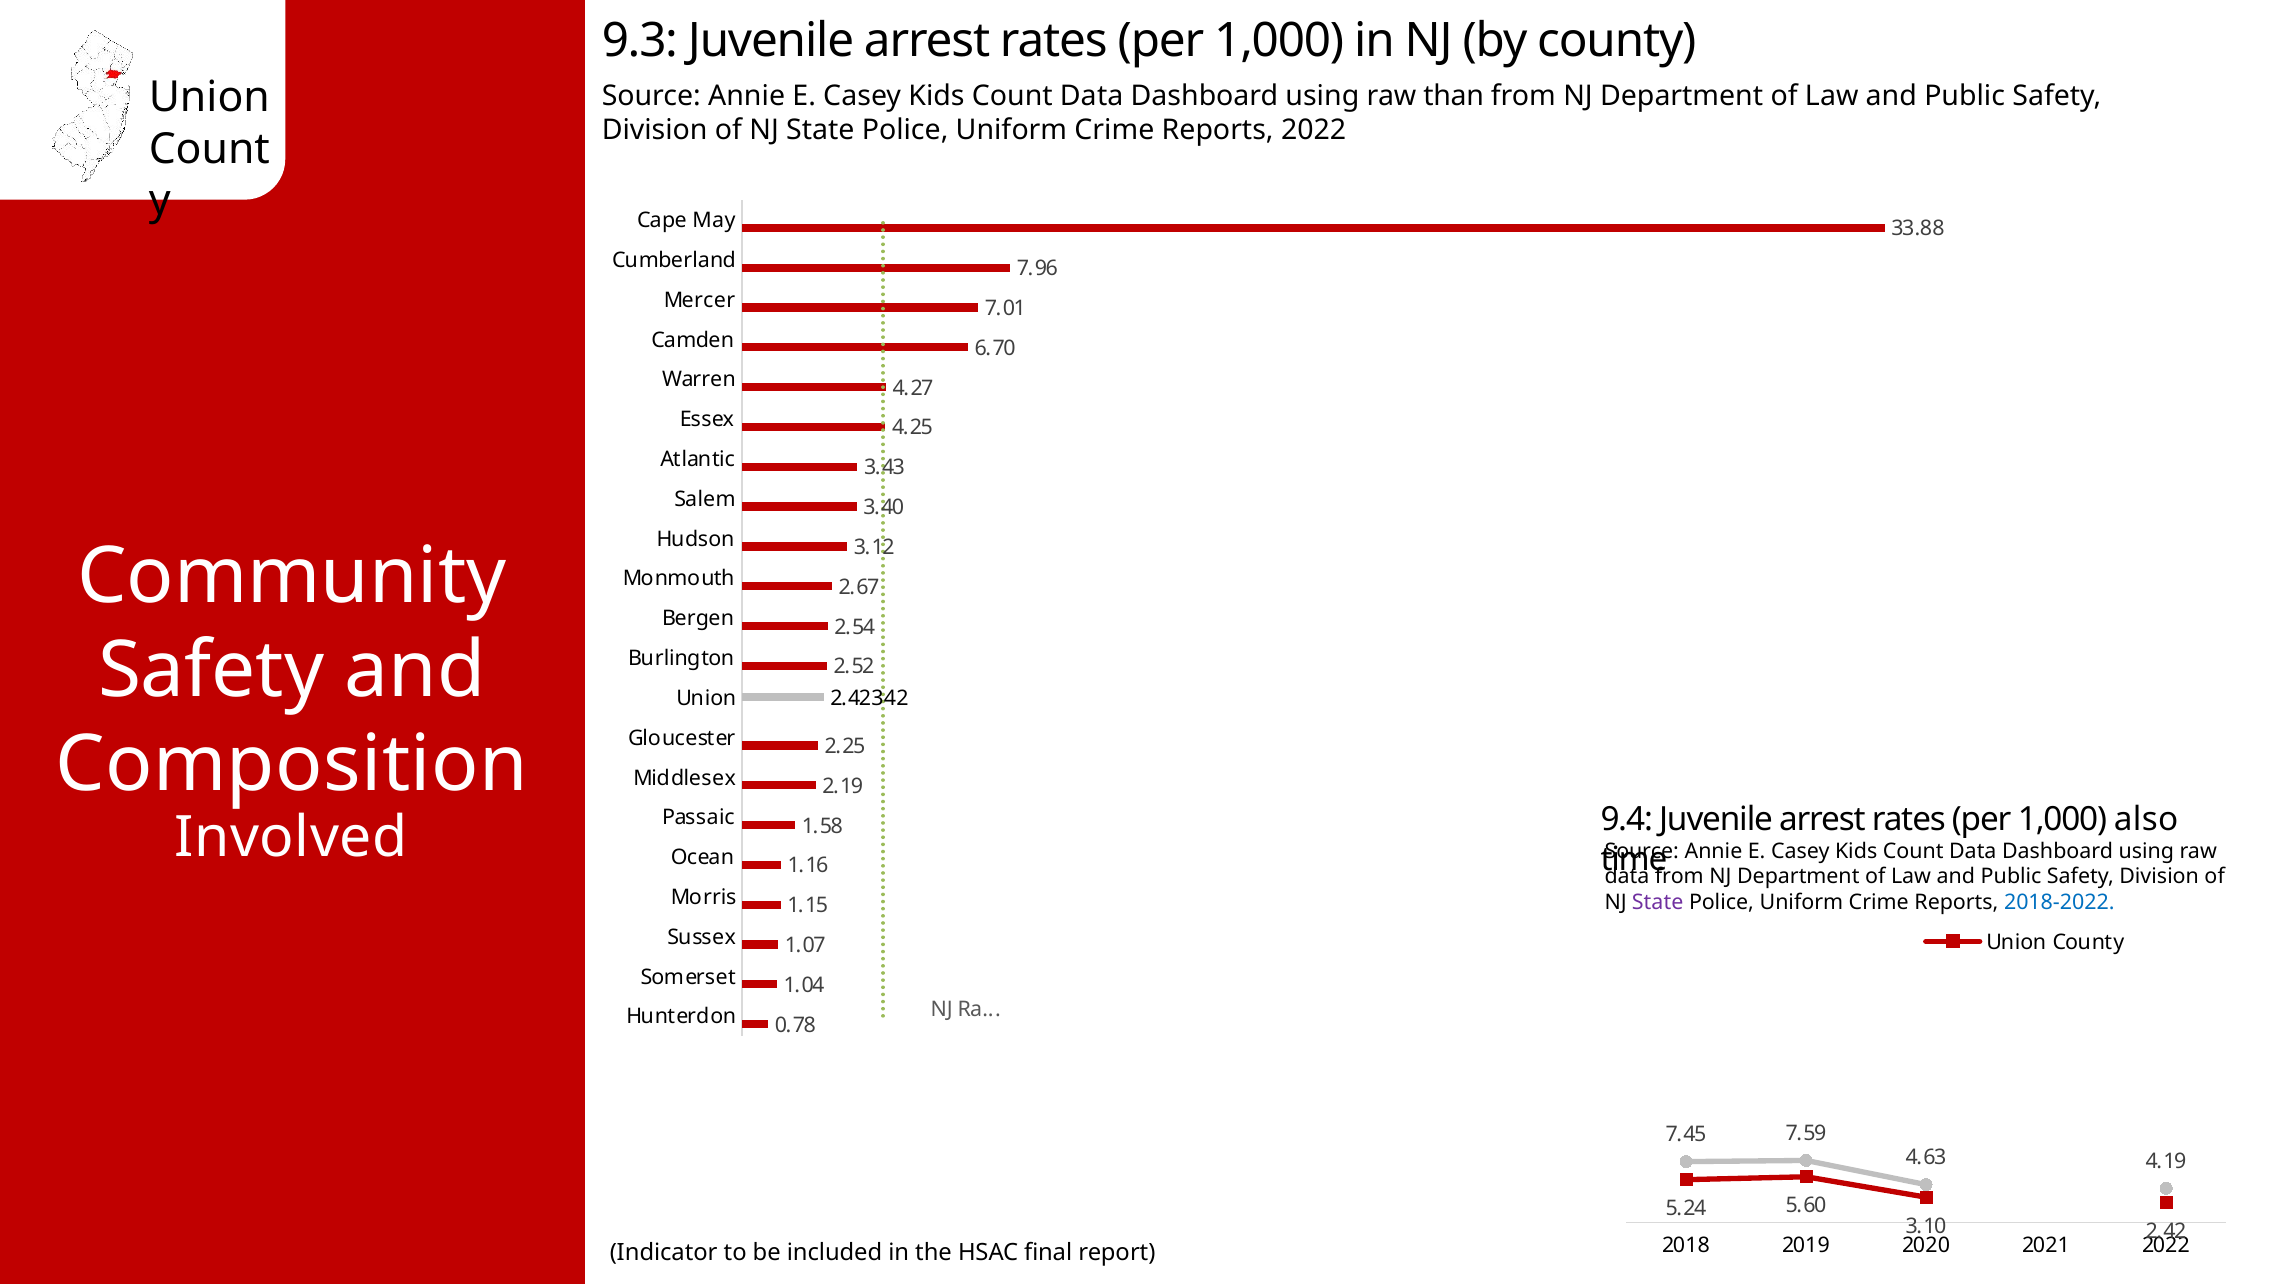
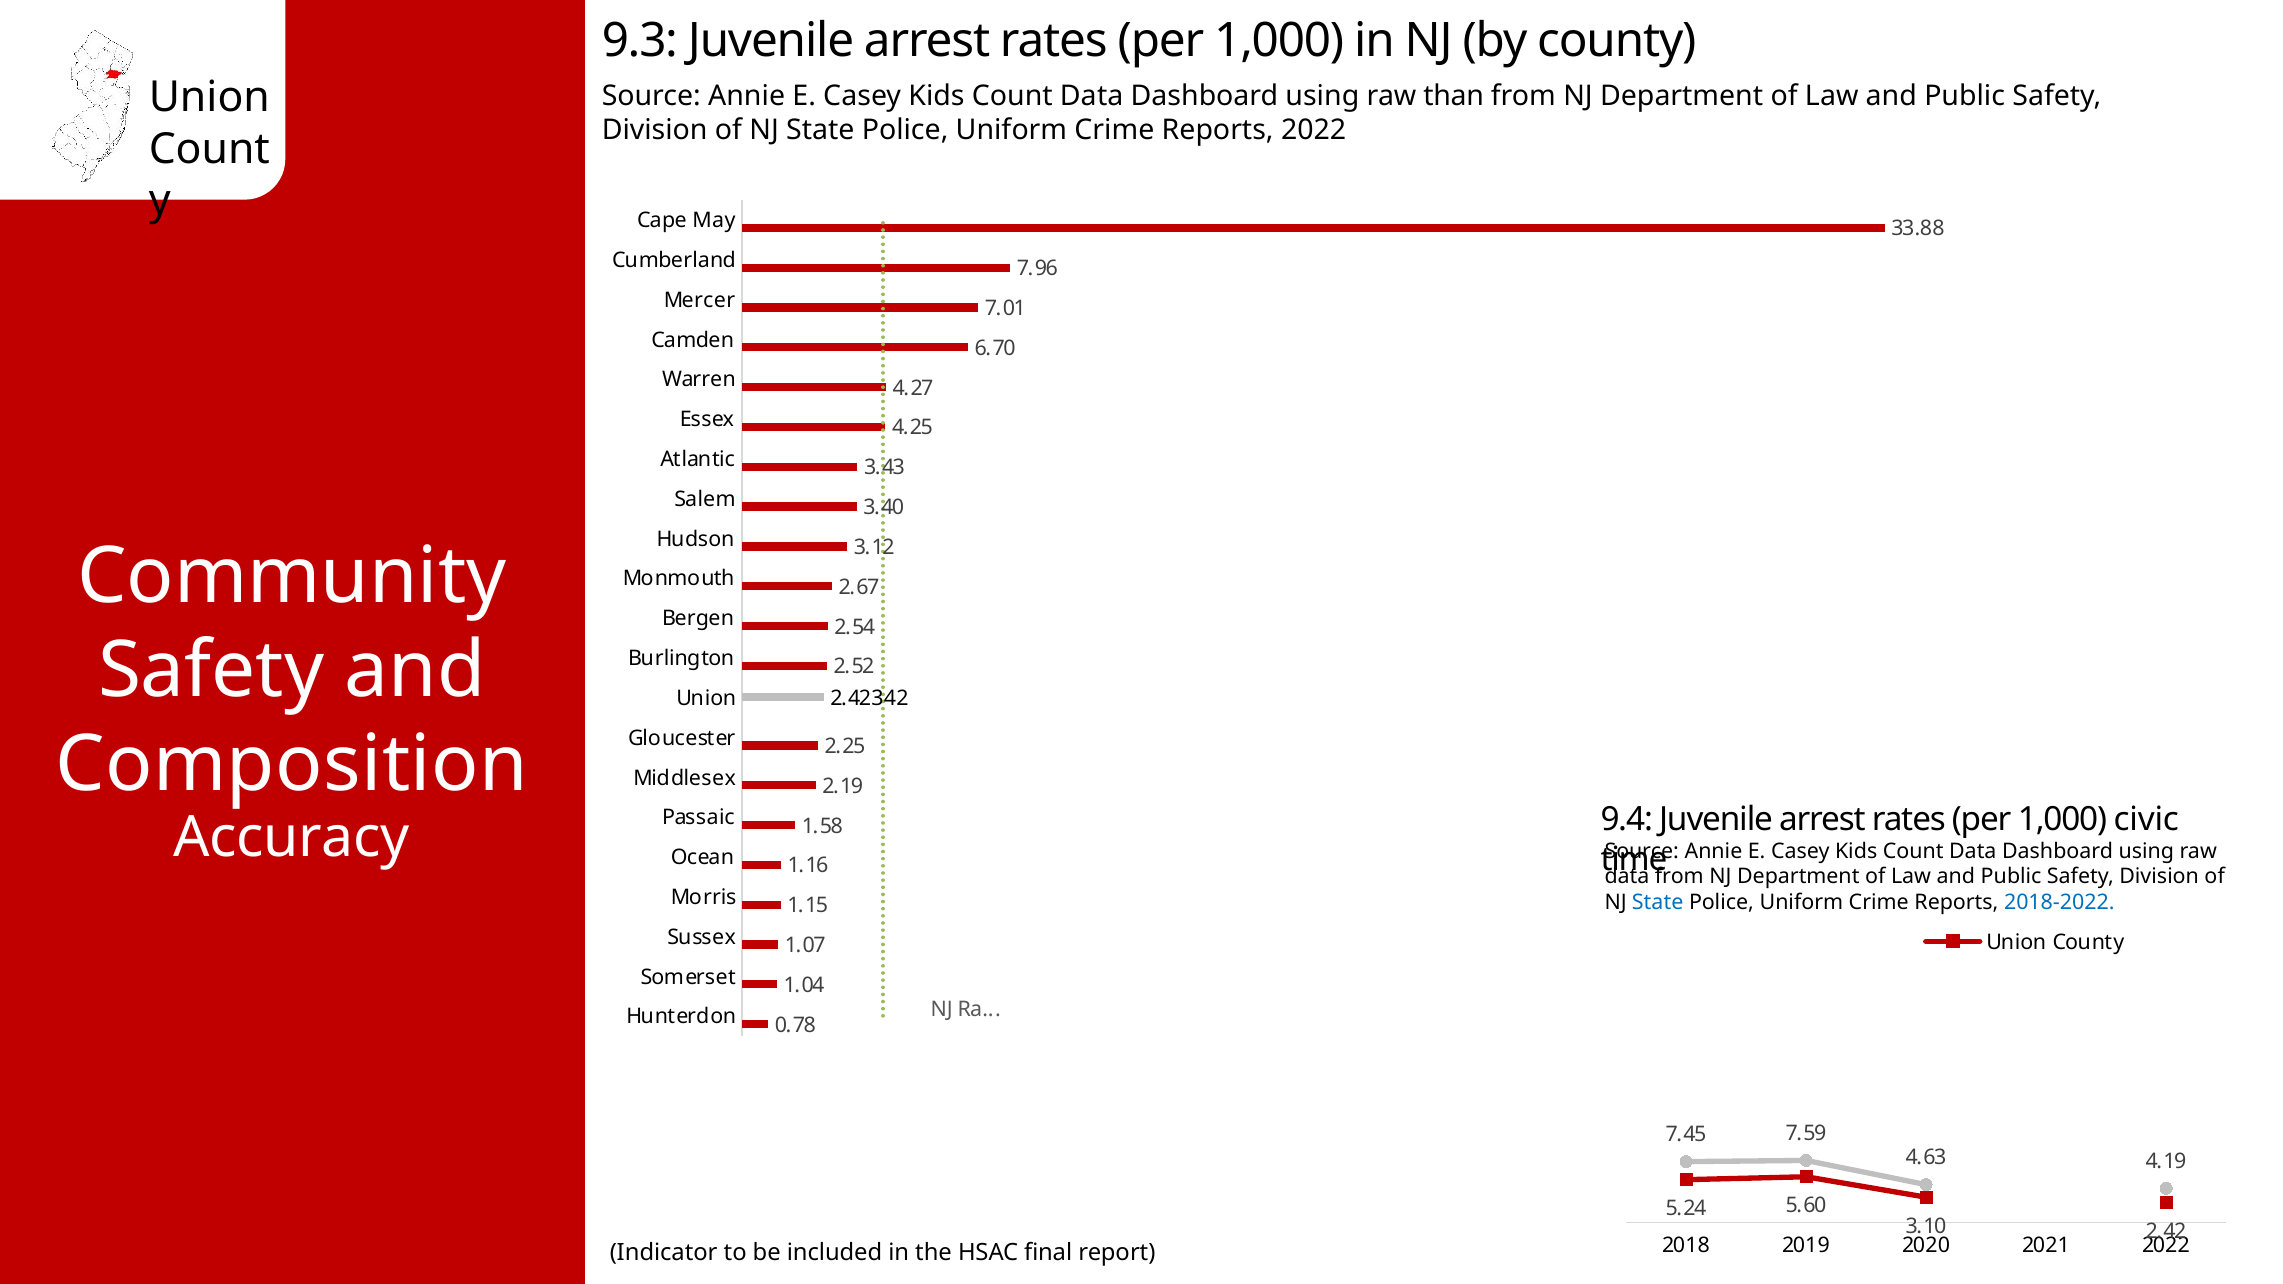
also: also -> civic
Involved: Involved -> Accuracy
State at (1658, 903) colour: purple -> blue
